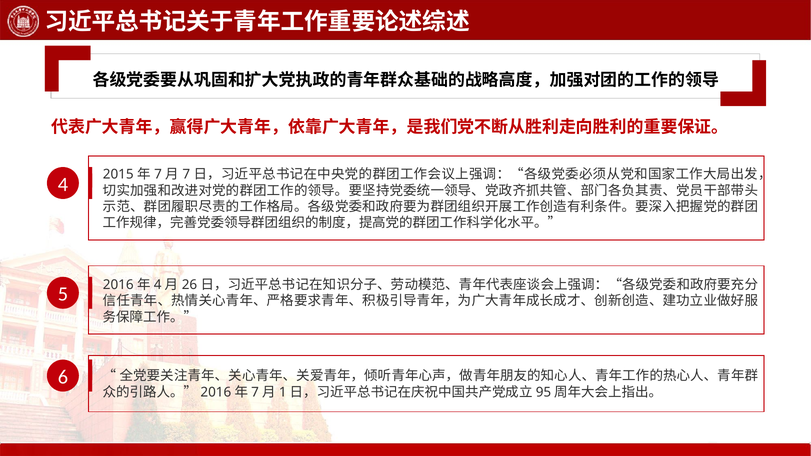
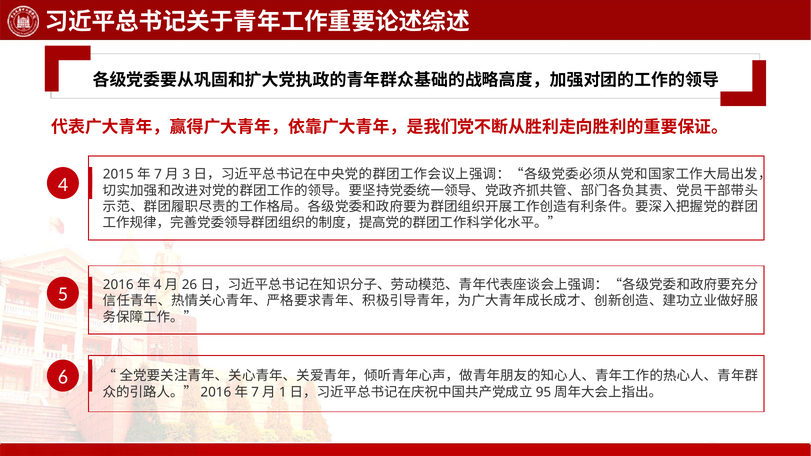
7 at (186, 174): 7 -> 3
